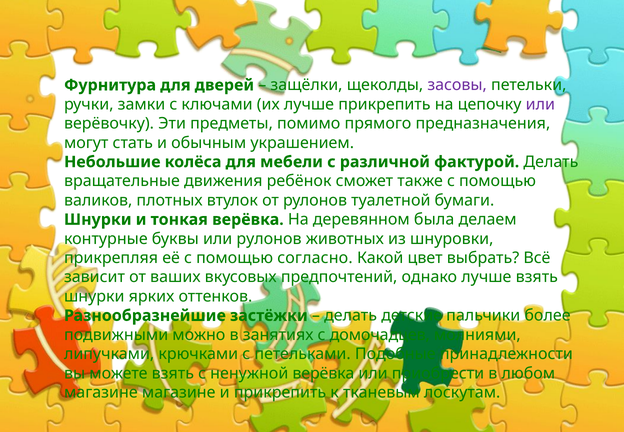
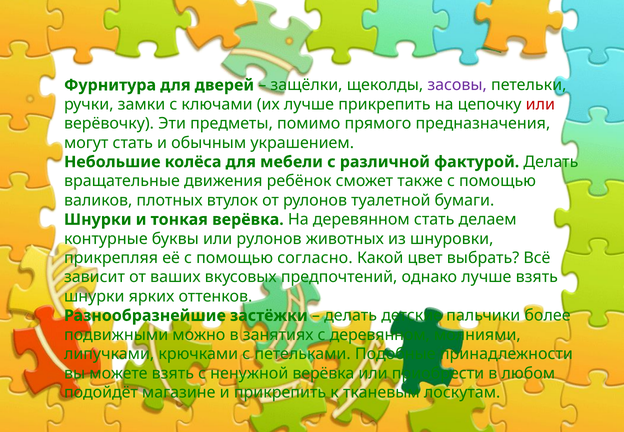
или at (540, 104) colour: purple -> red
деревянном была: была -> стать
с домочадцев: домочадцев -> деревянном
магазине at (101, 392): магазине -> подойдёт
